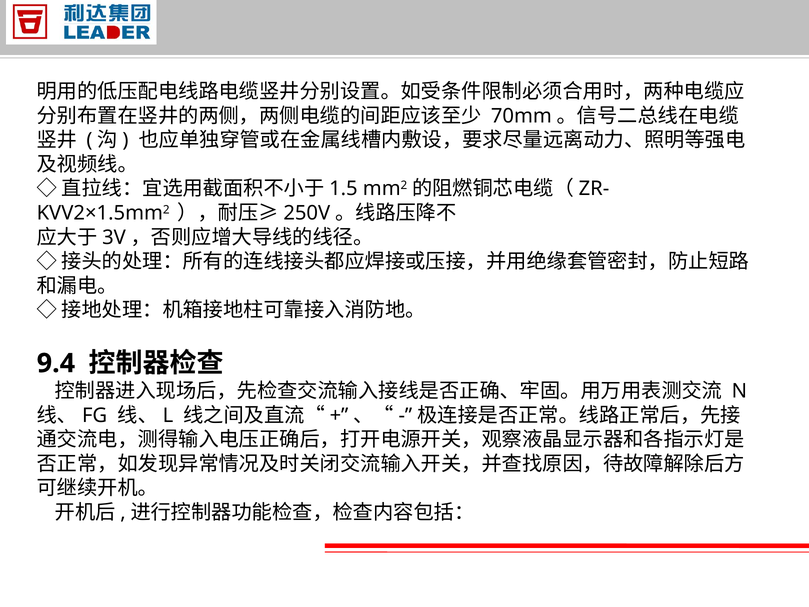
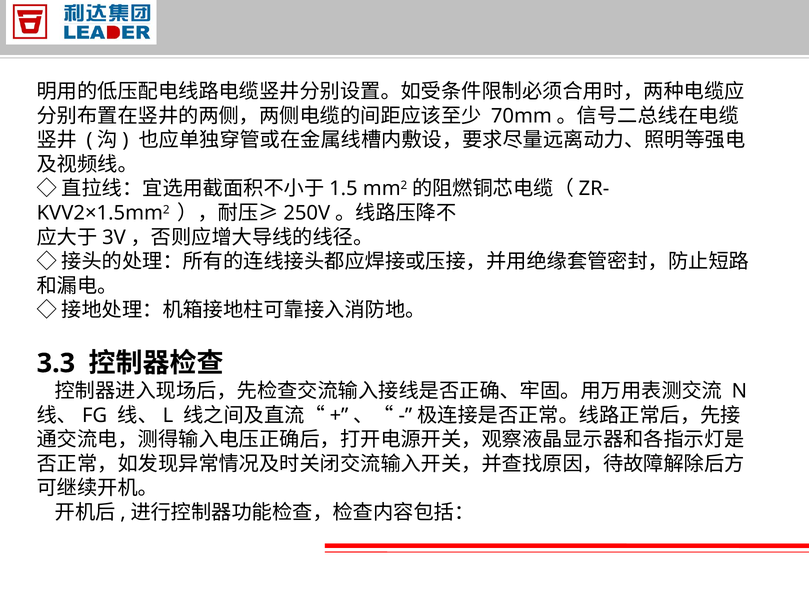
9.4: 9.4 -> 3.3
